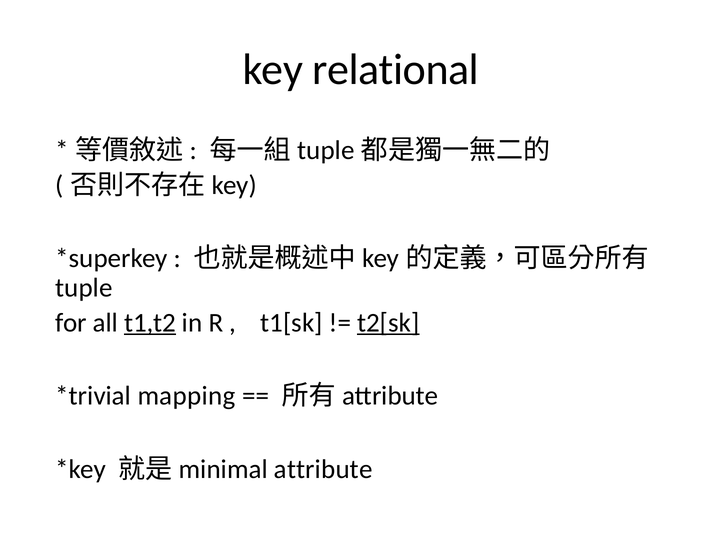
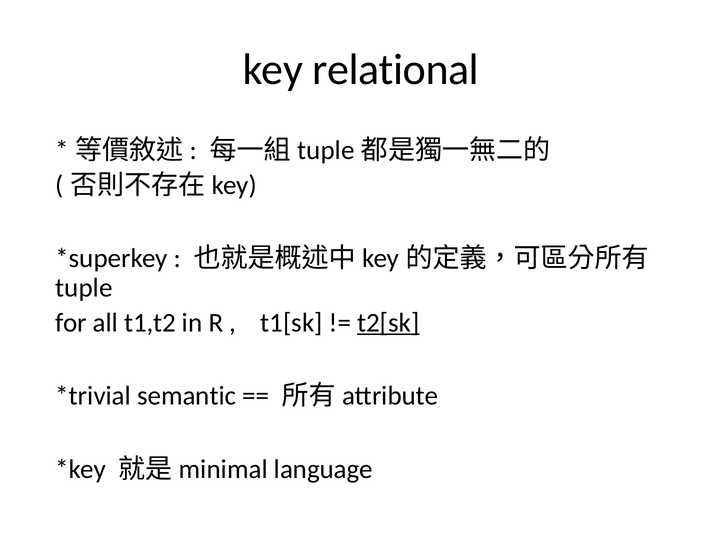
t1,t2 underline: present -> none
mapping: mapping -> semantic
attribute: attribute -> language
